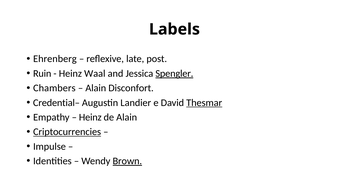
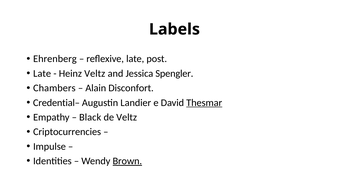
Ruin at (42, 74): Ruin -> Late
Heinz Waal: Waal -> Veltz
Spengler underline: present -> none
Heinz at (90, 117): Heinz -> Black
de Alain: Alain -> Veltz
Criptocurrencies underline: present -> none
